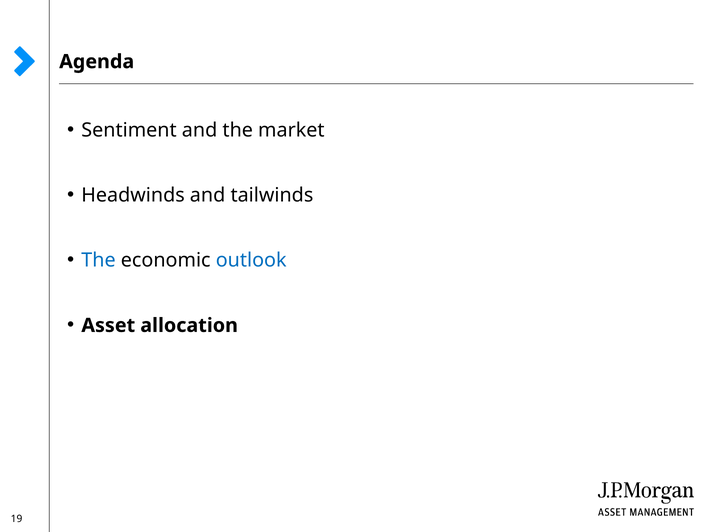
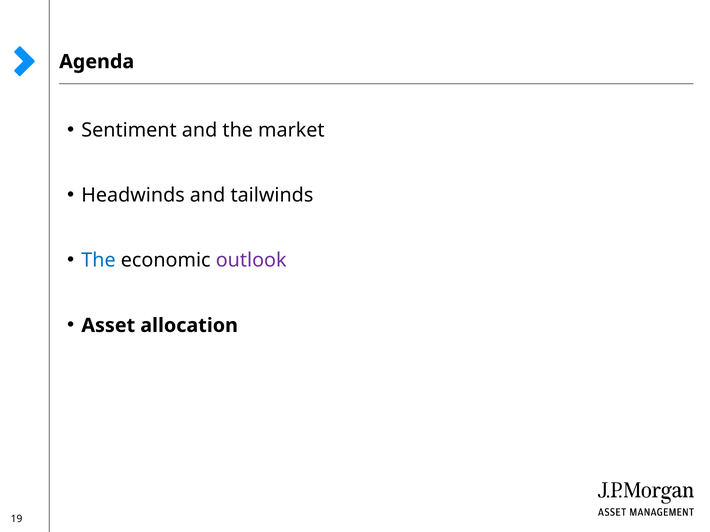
outlook colour: blue -> purple
